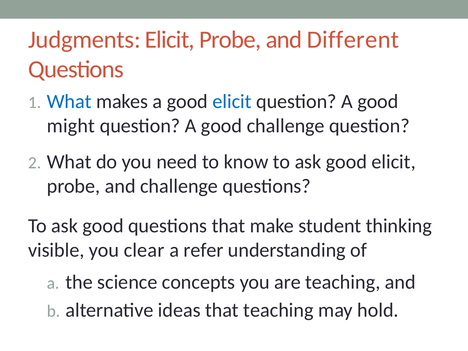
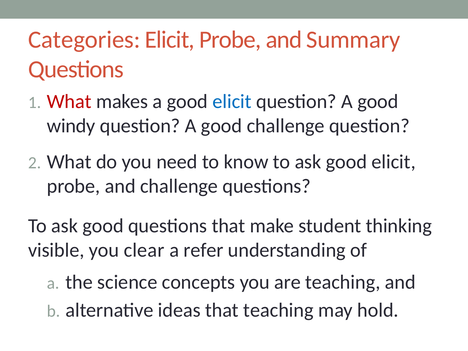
Judgments: Judgments -> Categories
Different: Different -> Summary
What at (69, 102) colour: blue -> red
might: might -> windy
